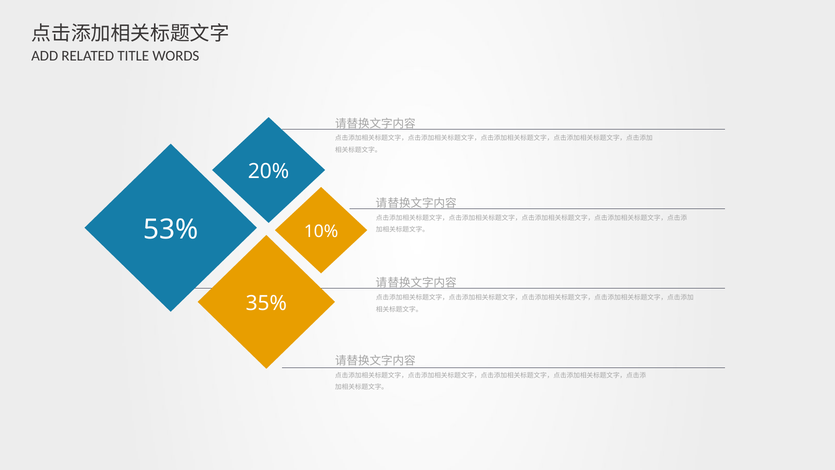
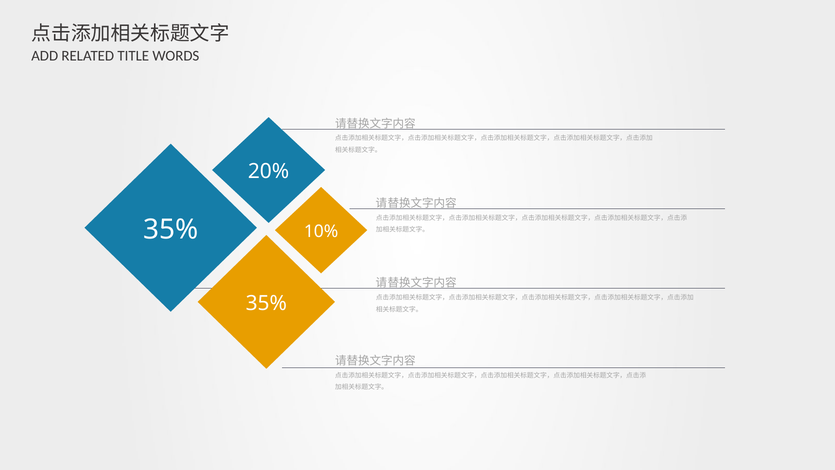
53% at (171, 229): 53% -> 35%
